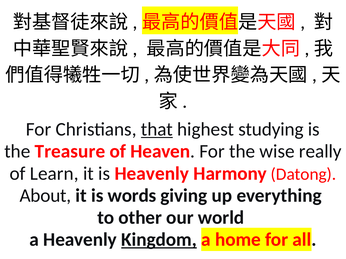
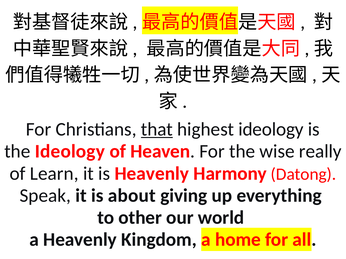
highest studying: studying -> ideology
the Treasure: Treasure -> Ideology
About: About -> Speak
words: words -> about
Kingdom underline: present -> none
